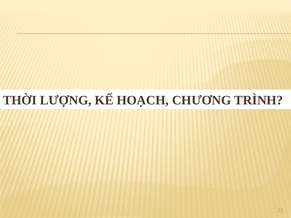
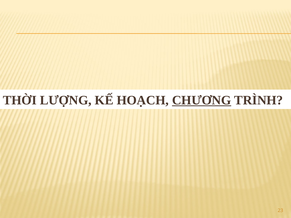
CHƯƠNG underline: none -> present
